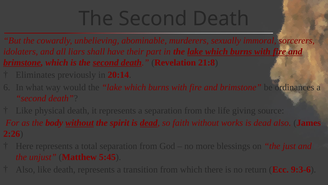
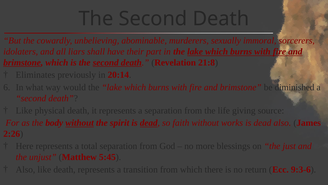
ordinances: ordinances -> diminished
